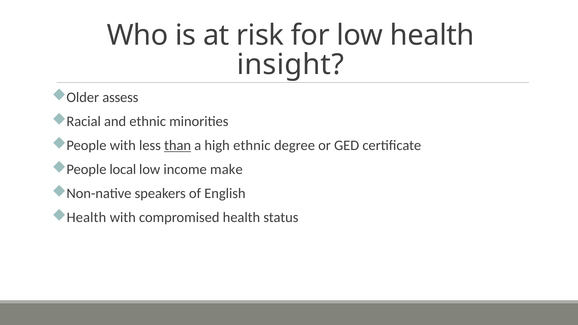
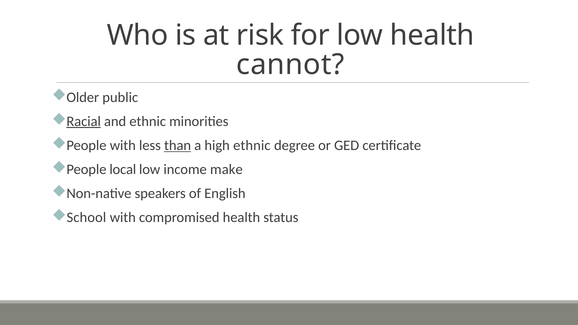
insight: insight -> cannot
assess: assess -> public
Racial underline: none -> present
Health at (86, 218): Health -> School
